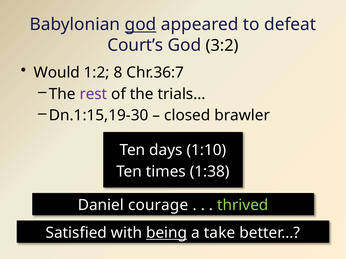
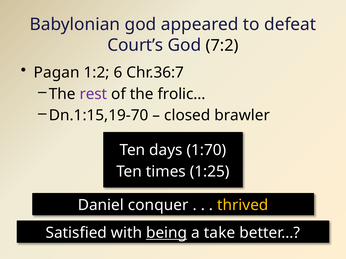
god at (141, 25) underline: present -> none
3:2: 3:2 -> 7:2
Would: Would -> Pagan
8: 8 -> 6
trials…: trials… -> frolic…
Dn.1:15,19-30: Dn.1:15,19-30 -> Dn.1:15,19-70
1:10: 1:10 -> 1:70
1:38: 1:38 -> 1:25
courage: courage -> conquer
thrived colour: light green -> yellow
